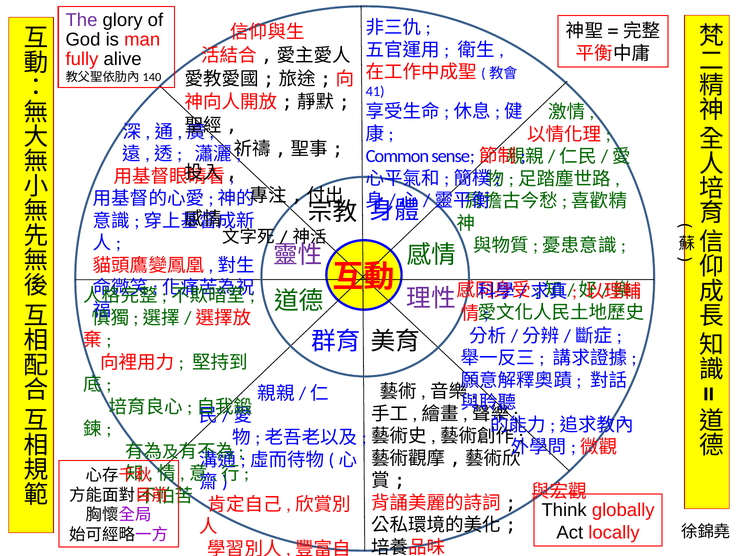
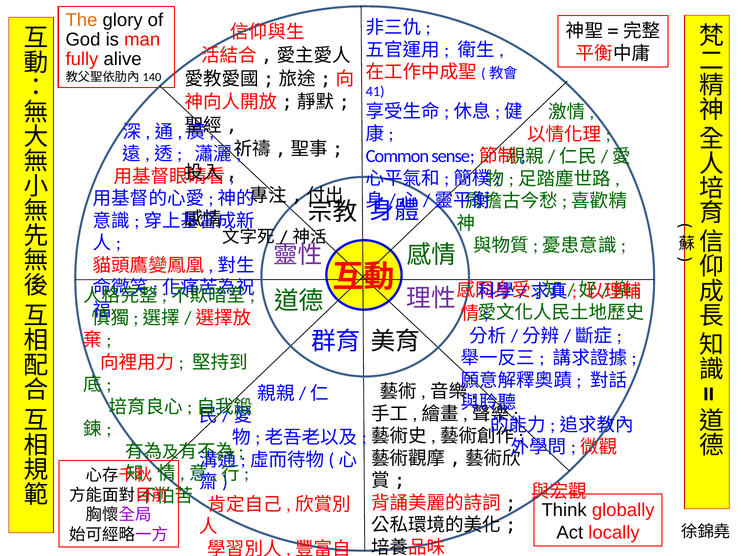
The colour: purple -> orange
